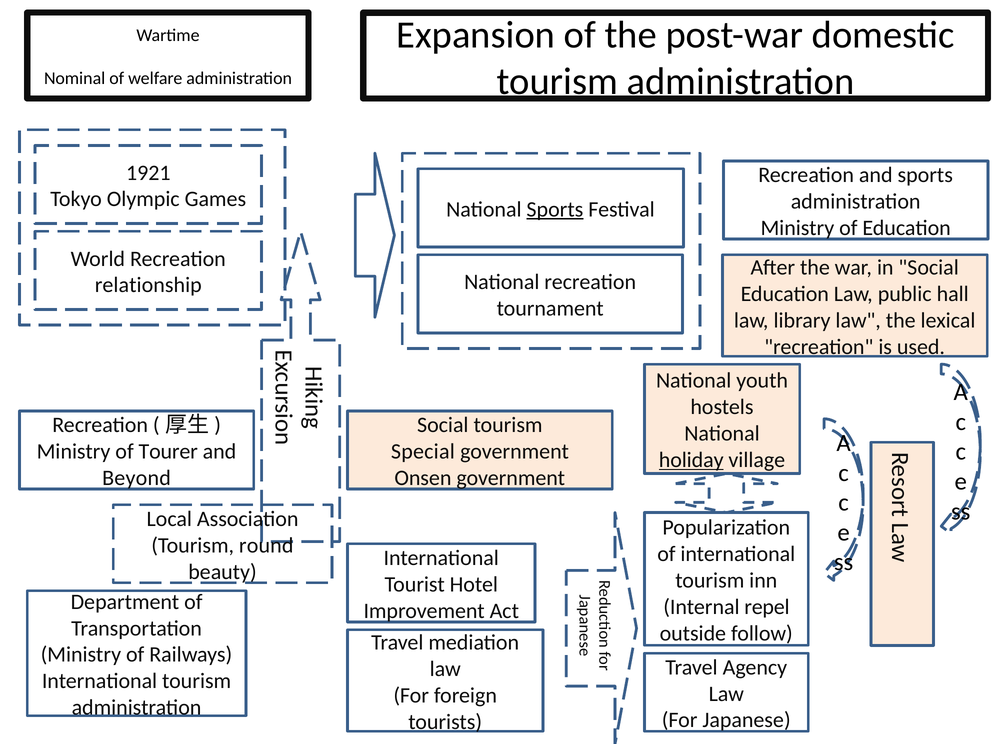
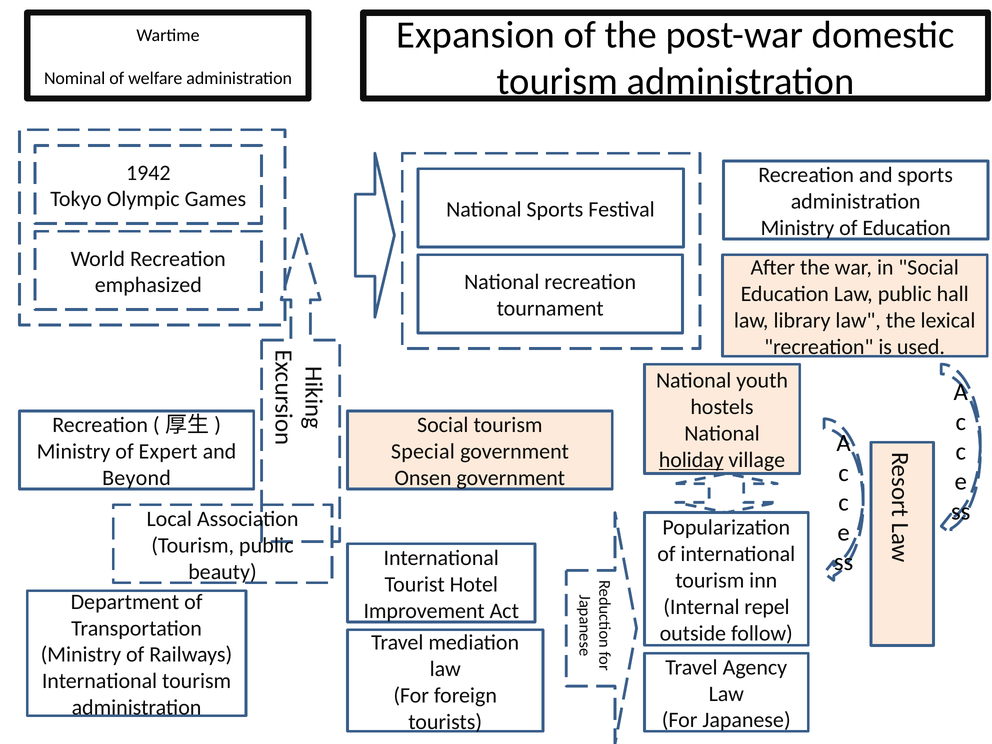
1921: 1921 -> 1942
Sports at (555, 209) underline: present -> none
relationship: relationship -> emphasized
Tourer: Tourer -> Expert
Tourism round: round -> public
